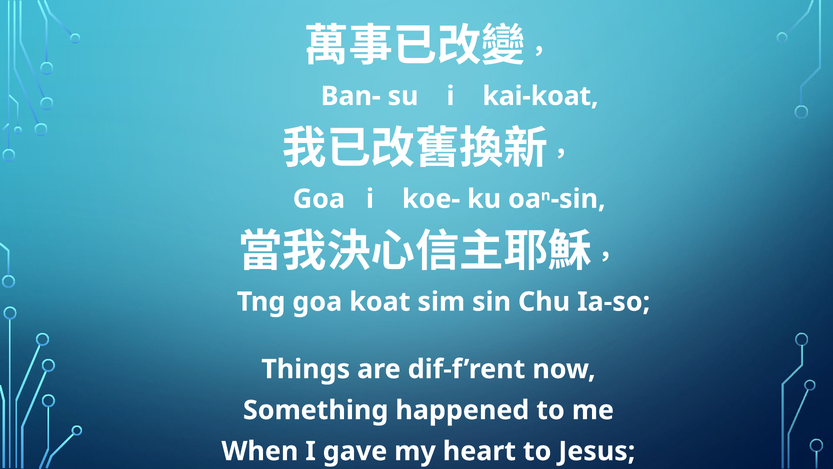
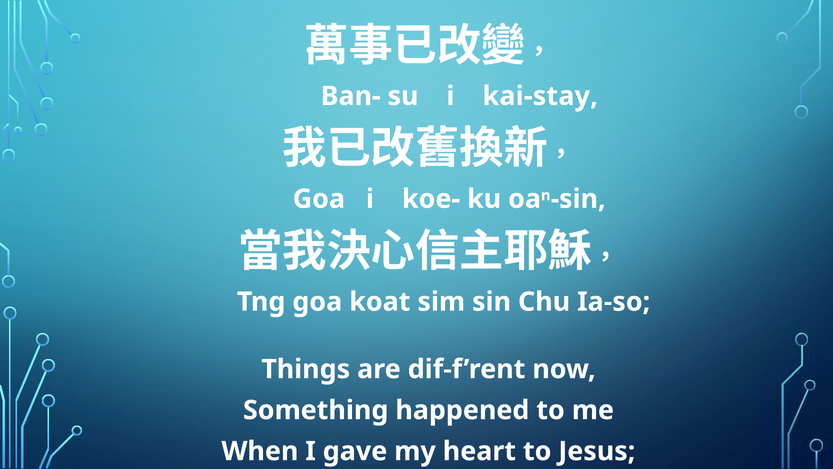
kai-koat: kai-koat -> kai-stay
